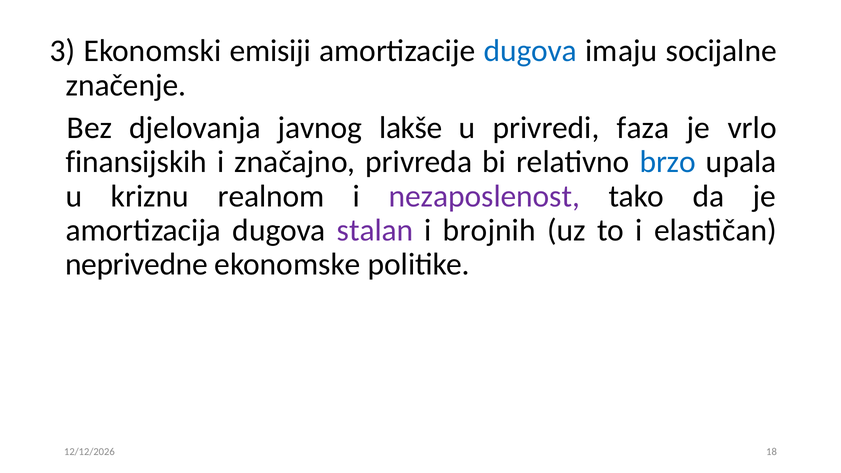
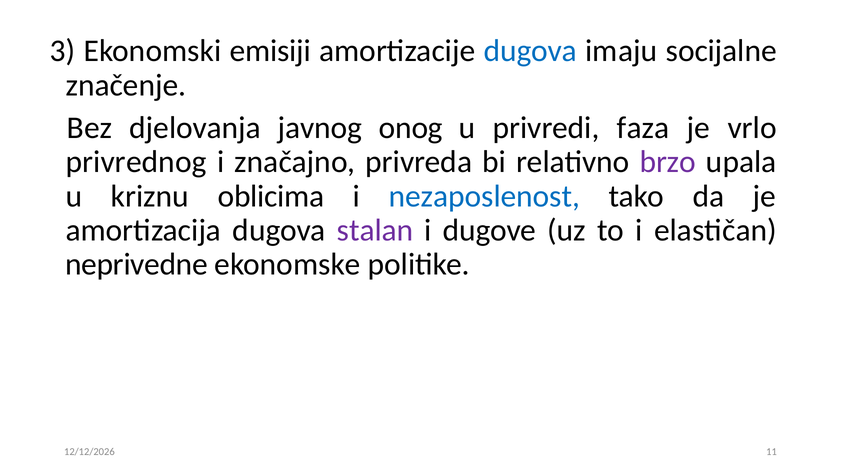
lakše: lakše -> onog
finansijskih: finansijskih -> privrednog
brzo colour: blue -> purple
realnom: realnom -> oblicima
nezaposlenost colour: purple -> blue
brojnih: brojnih -> dugove
18: 18 -> 11
